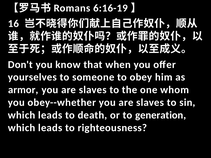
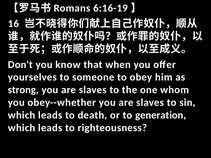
armor: armor -> strong
